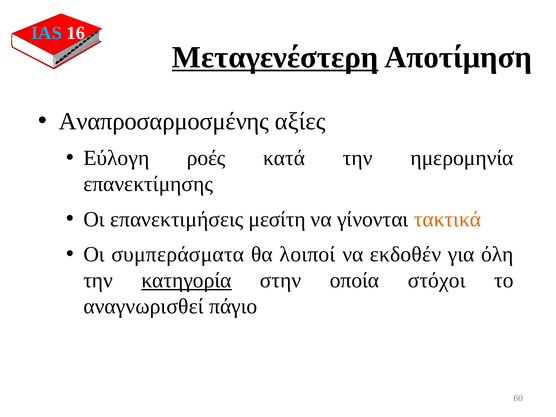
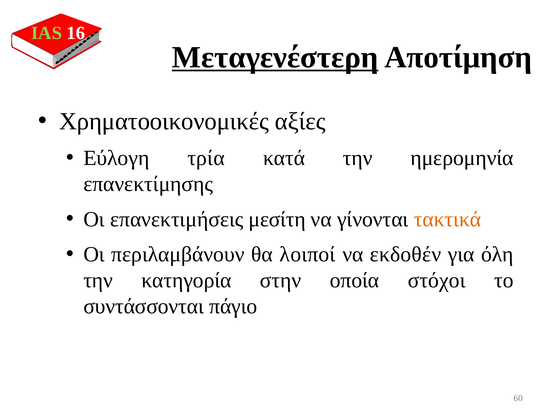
IAS colour: light blue -> light green
Αναπροσαρμοσμένης: Αναπροσαρμοσμένης -> Χρηματοοικονομικές
ροές: ροές -> τρία
συμπεράσματα: συμπεράσματα -> περιλαμβάνουν
κατηγορία underline: present -> none
αναγνωρισθεί: αναγνωρισθεί -> συντάσσονται
